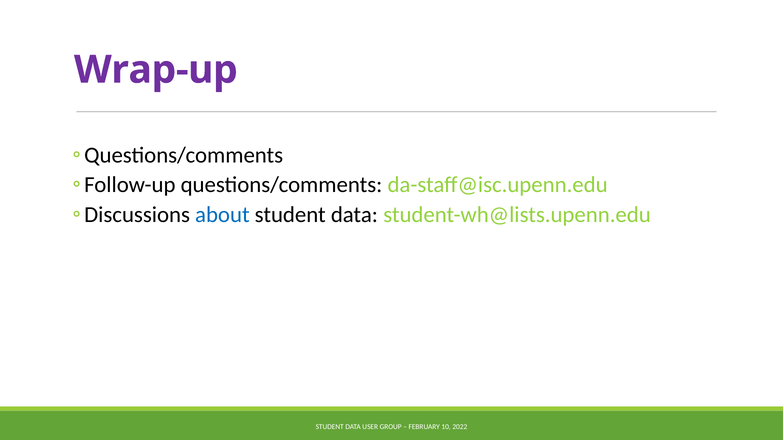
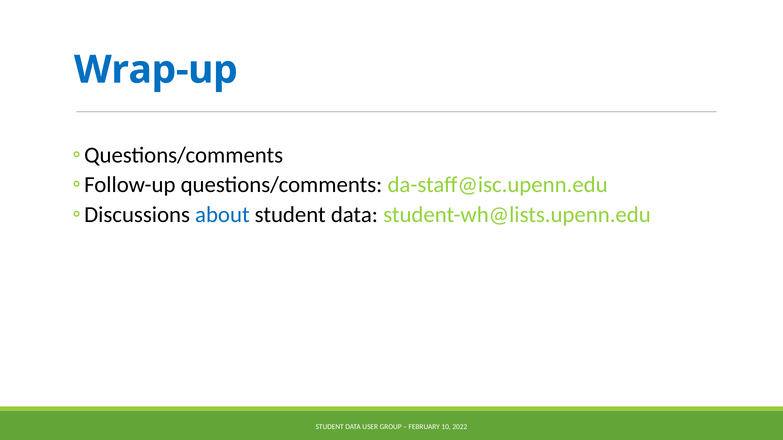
Wrap-up colour: purple -> blue
